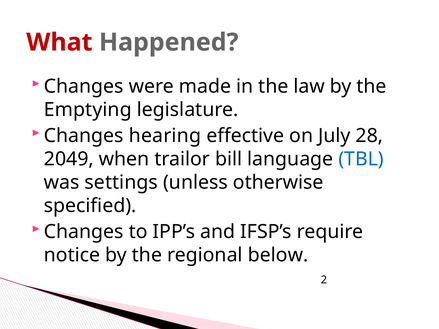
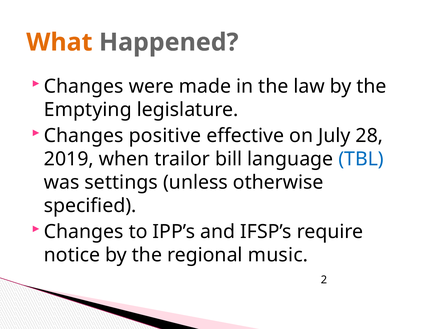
What colour: red -> orange
hearing: hearing -> positive
2049: 2049 -> 2019
below: below -> music
